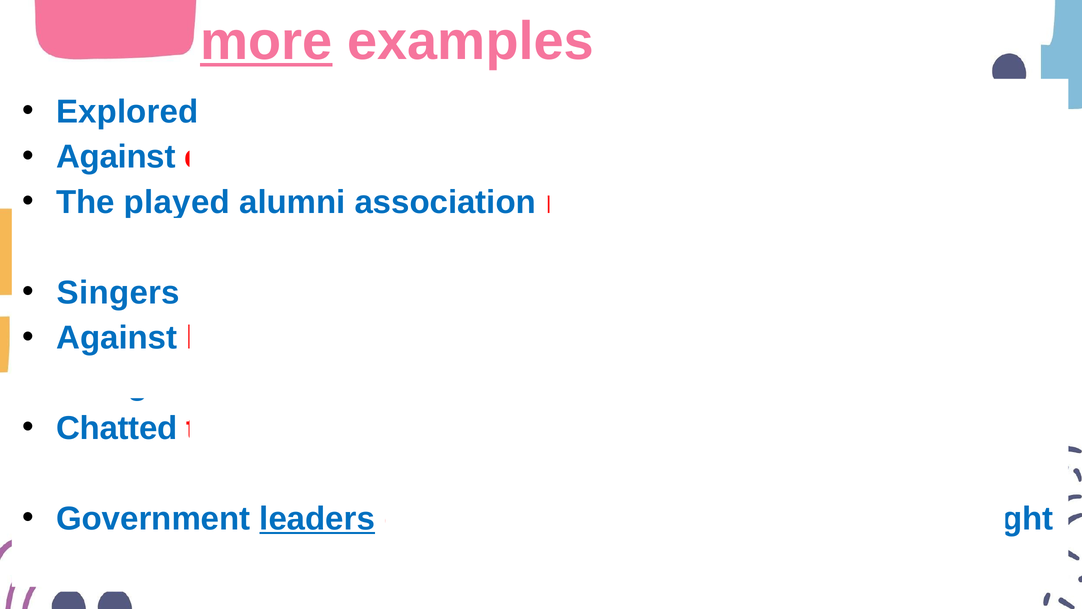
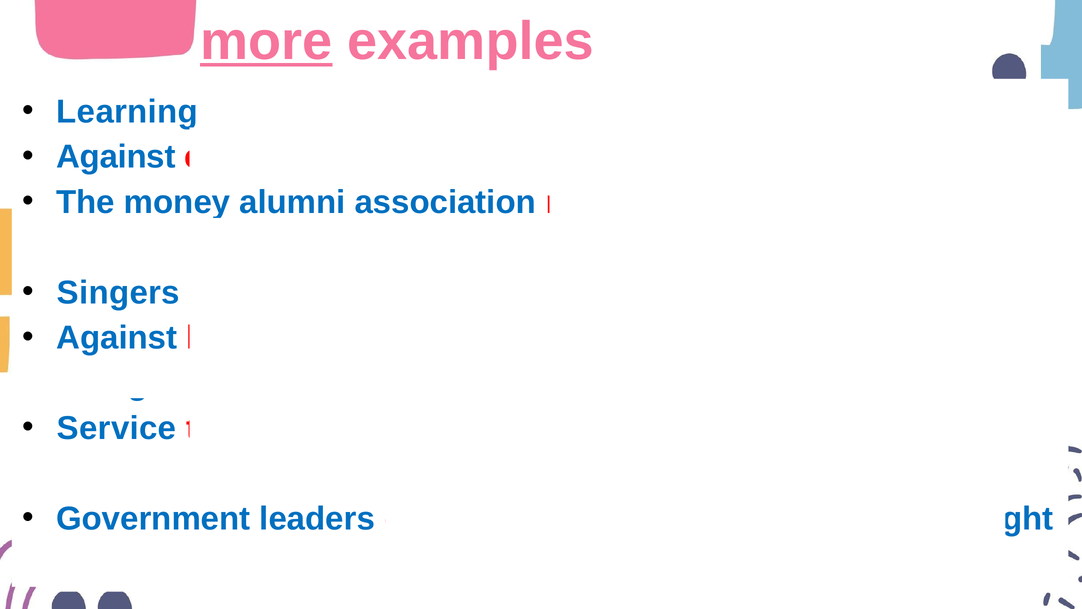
Explored at (127, 112): Explored -> Learning
The played: played -> money
Chatted at (117, 428): Chatted -> Service
leaders underline: present -> none
